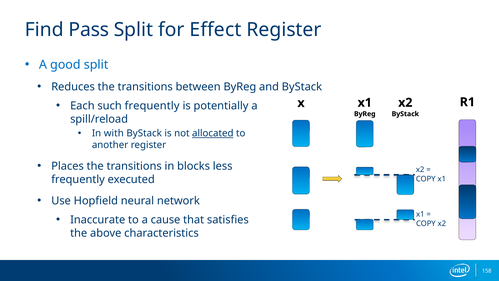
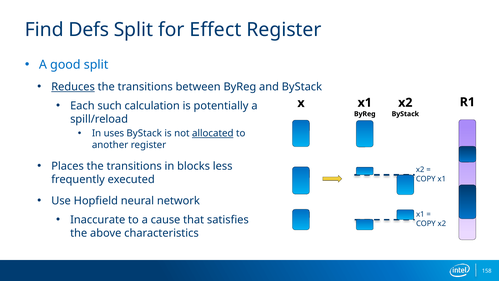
Pass: Pass -> Defs
Reduces underline: none -> present
such frequently: frequently -> calculation
with: with -> uses
